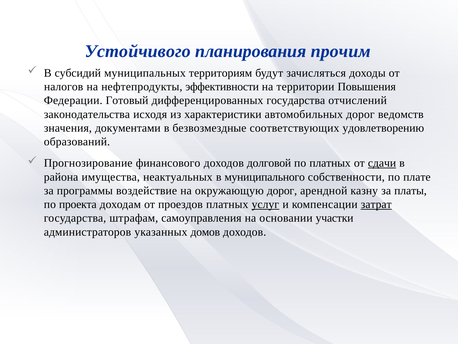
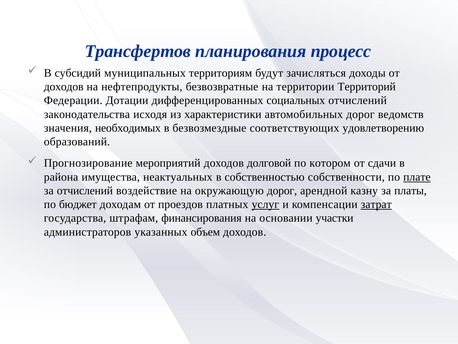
Устойчивого: Устойчивого -> Трансфертов
прочим: прочим -> процесс
налогов at (64, 87): налогов -> доходов
эффективности: эффективности -> безвозвратные
Повышения: Повышения -> Территорий
Готовый: Готовый -> Дотации
дифференцированных государства: государства -> социальных
документами: документами -> необходимых
финансового: финансового -> мероприятий
по платных: платных -> котором
сдачи underline: present -> none
муниципального: муниципального -> собственностью
плате underline: none -> present
за программы: программы -> отчислений
проекта: проекта -> бюджет
самоуправления: самоуправления -> финансирования
домов: домов -> объем
